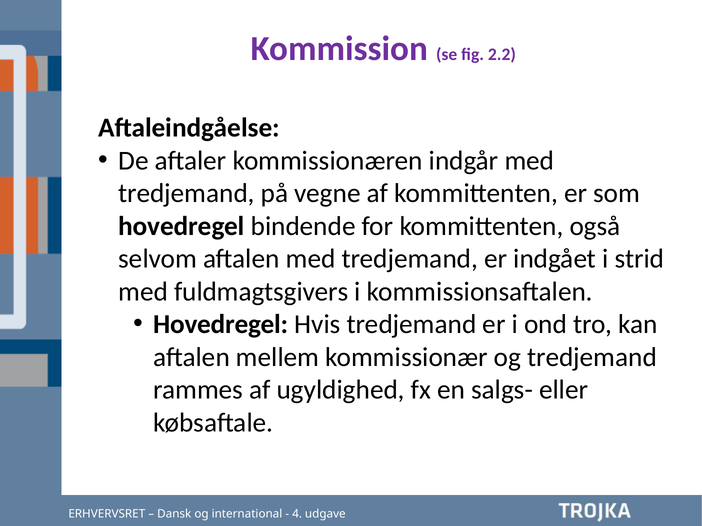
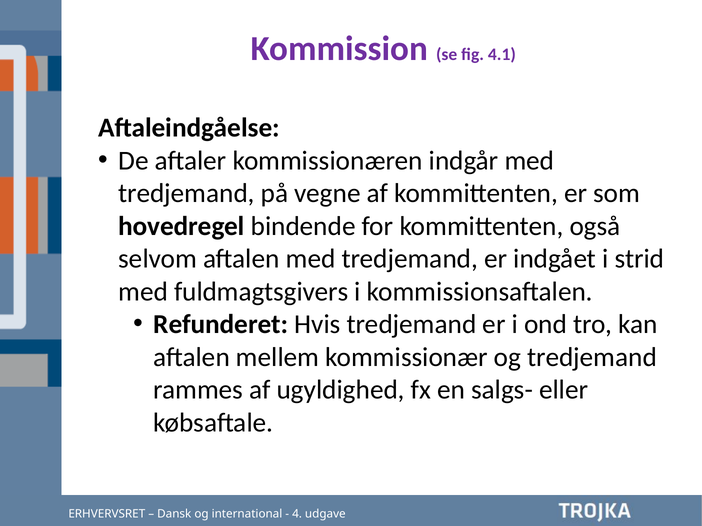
2.2: 2.2 -> 4.1
Hovedregel at (221, 325): Hovedregel -> Refunderet
